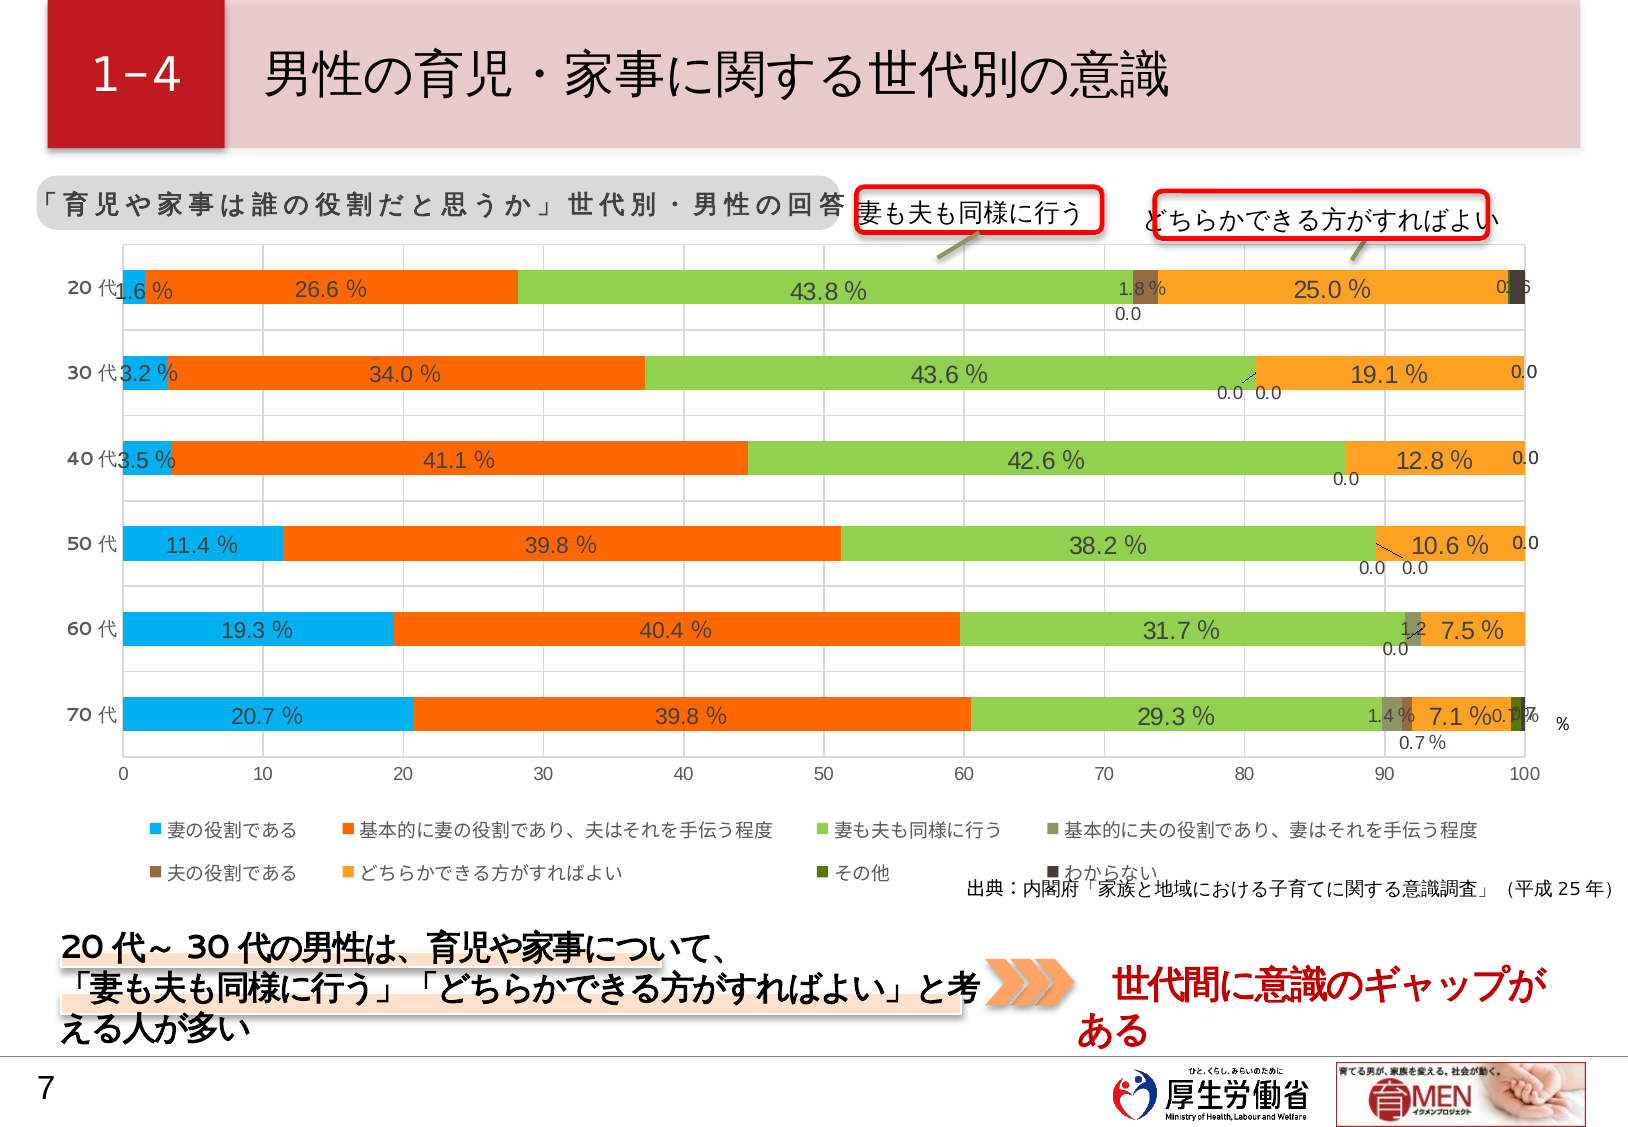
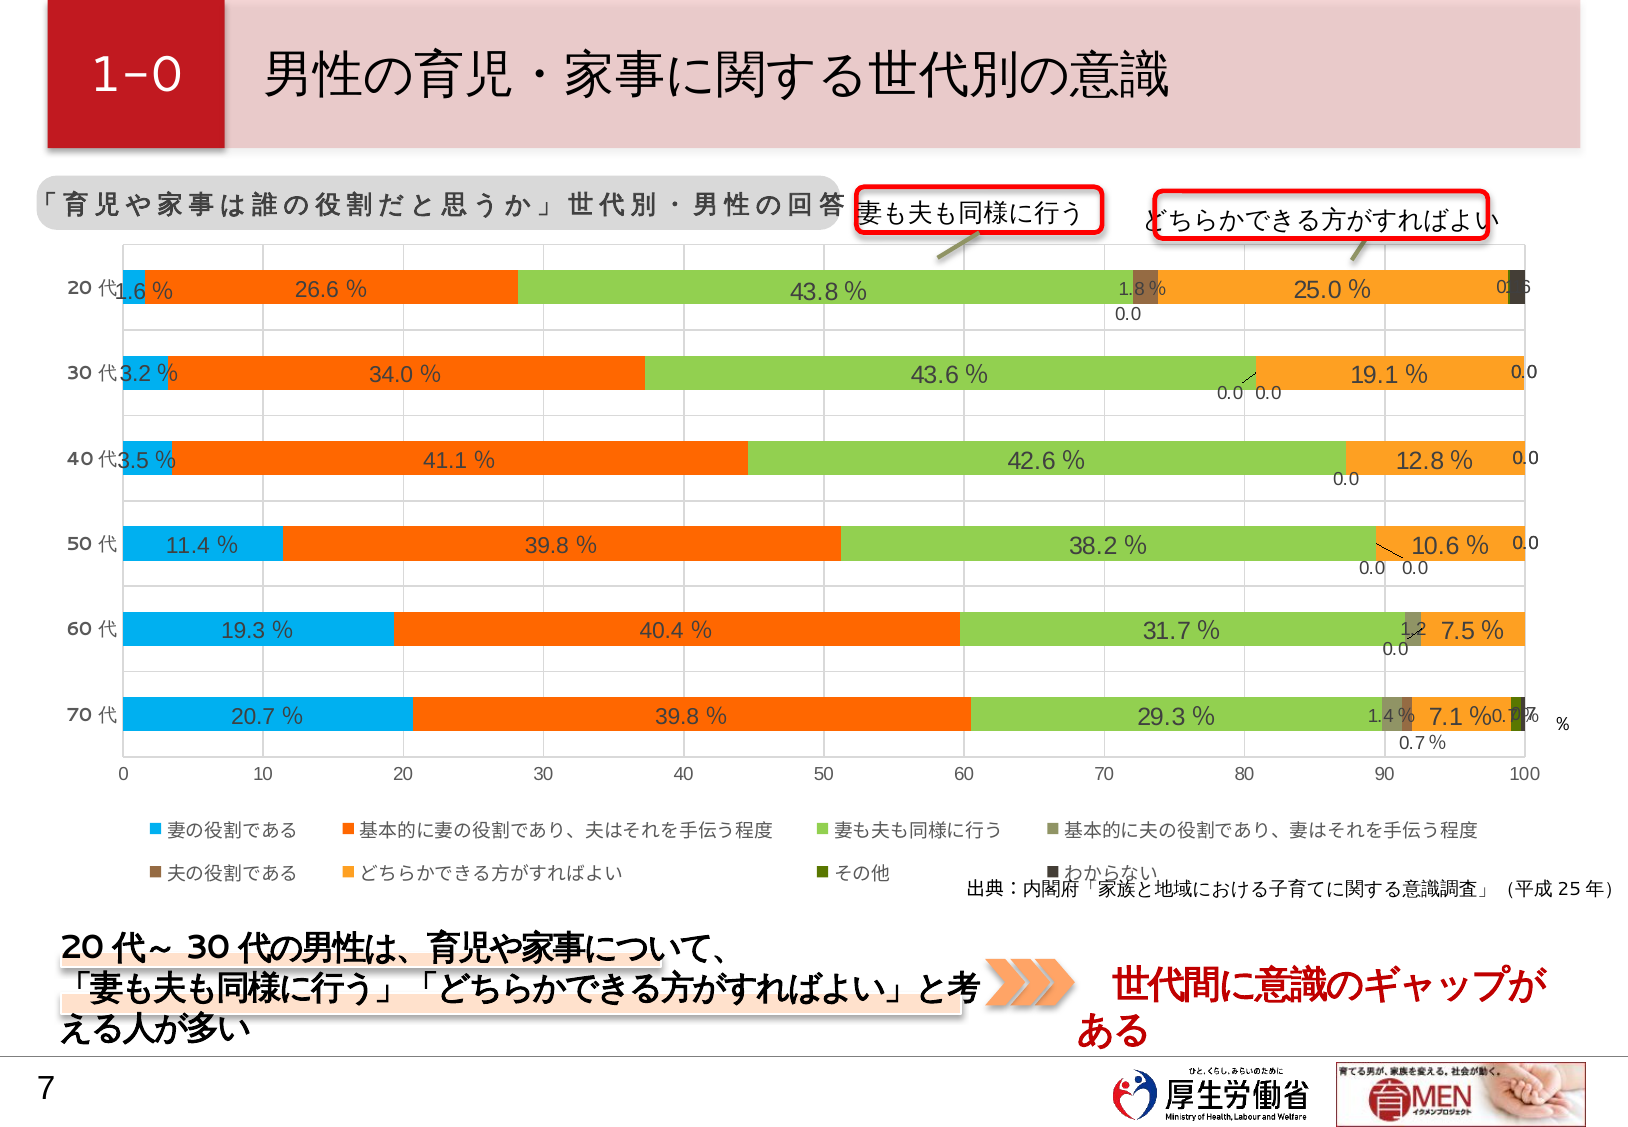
1-4: 1-4 -> 1-0
